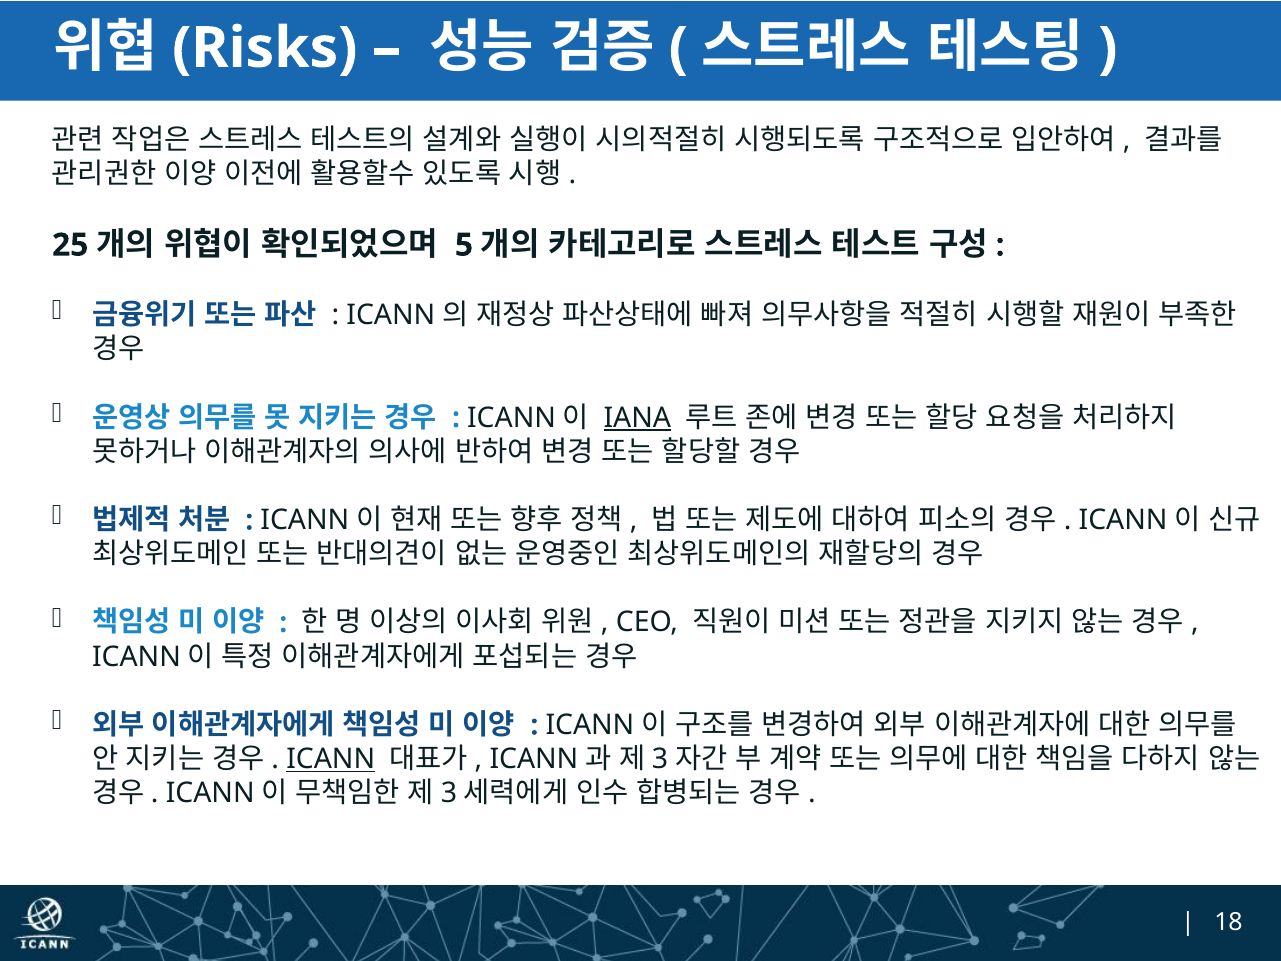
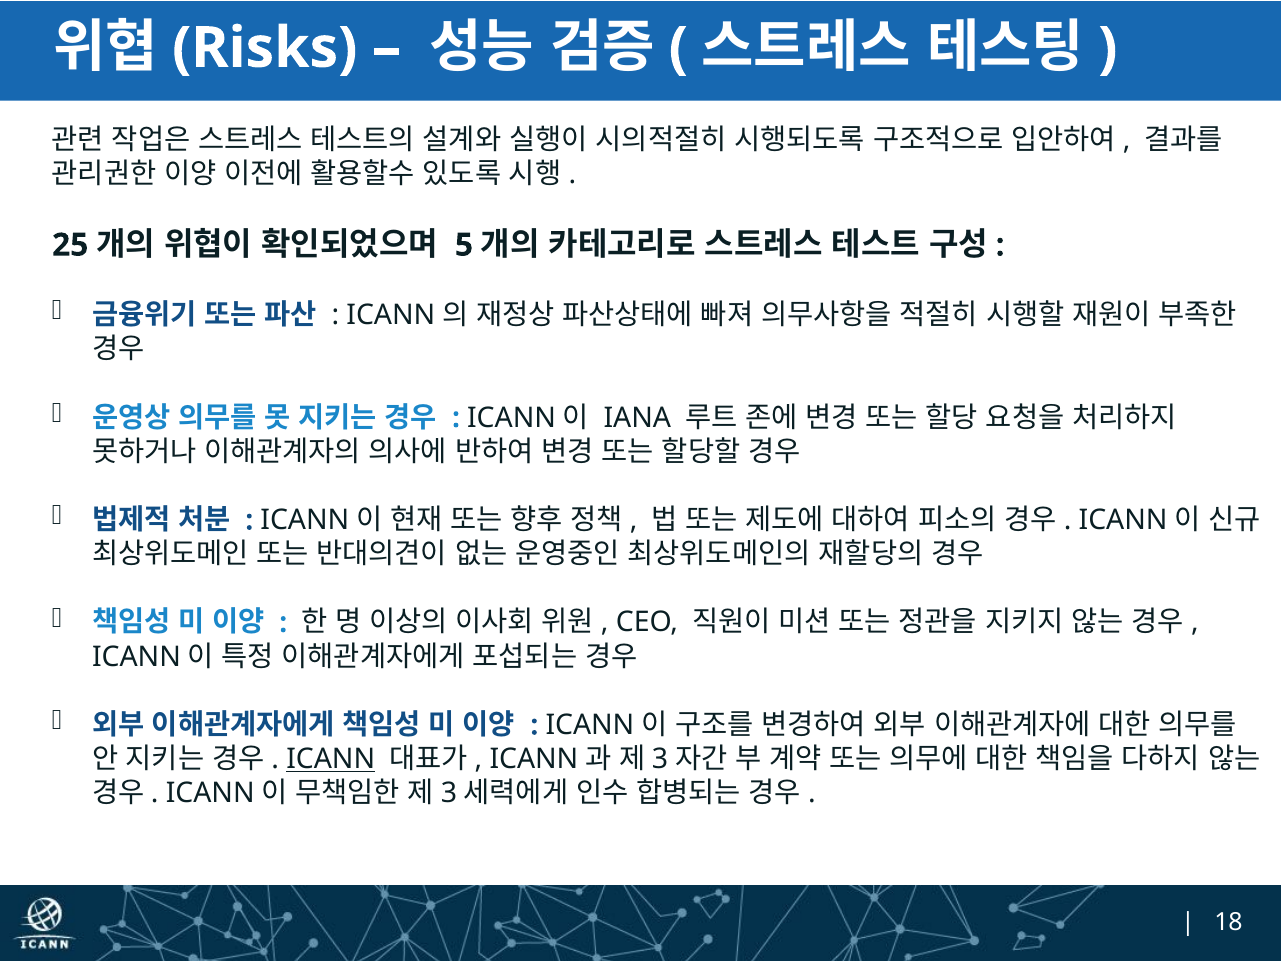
IANA underline: present -> none
